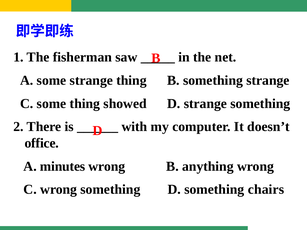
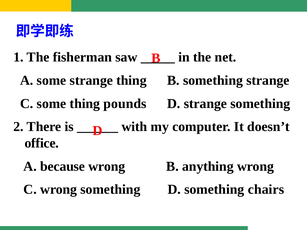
showed: showed -> pounds
minutes: minutes -> because
